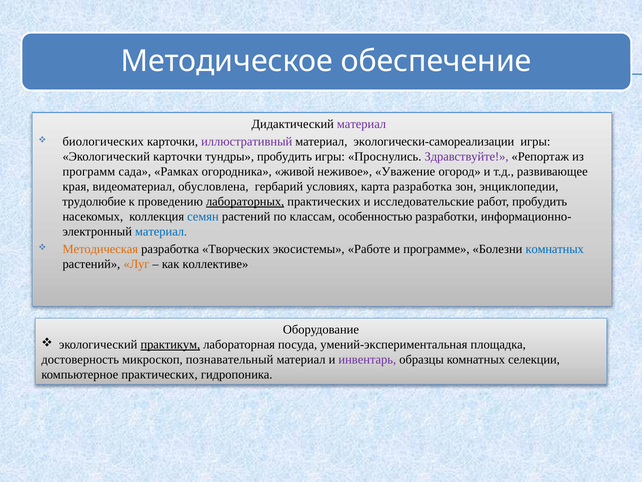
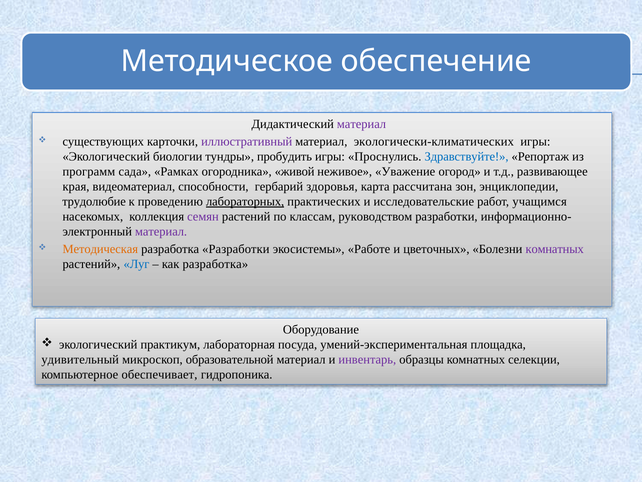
биологических: биологических -> существующих
экологически-самореализации: экологически-самореализации -> экологически-климатических
Экологический карточки: карточки -> биологии
Здравствуйте colour: purple -> blue
обусловлена: обусловлена -> способности
условиях: условиях -> здоровья
карта разработка: разработка -> рассчитана
работ пробудить: пробудить -> учащимся
семян colour: blue -> purple
особенностью: особенностью -> руководством
материал at (161, 231) colour: blue -> purple
разработка Творческих: Творческих -> Разработки
программе: программе -> цветочных
комнатных at (555, 249) colour: blue -> purple
Луг colour: orange -> blue
как коллективе: коллективе -> разработка
практикум underline: present -> none
достоверность: достоверность -> удивительный
познавательный: познавательный -> образовательной
компьютерное практических: практических -> обеспечивает
